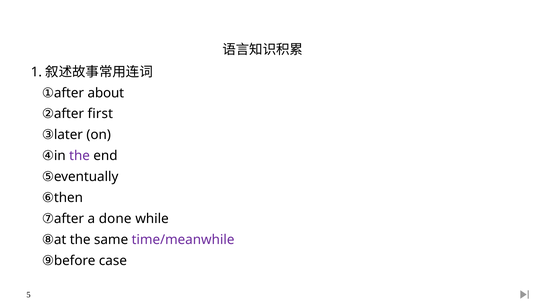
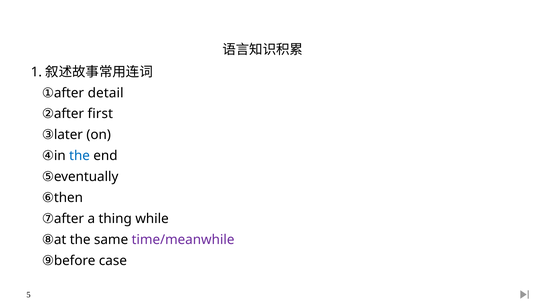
about: about -> detail
the at (80, 156) colour: purple -> blue
done: done -> thing
